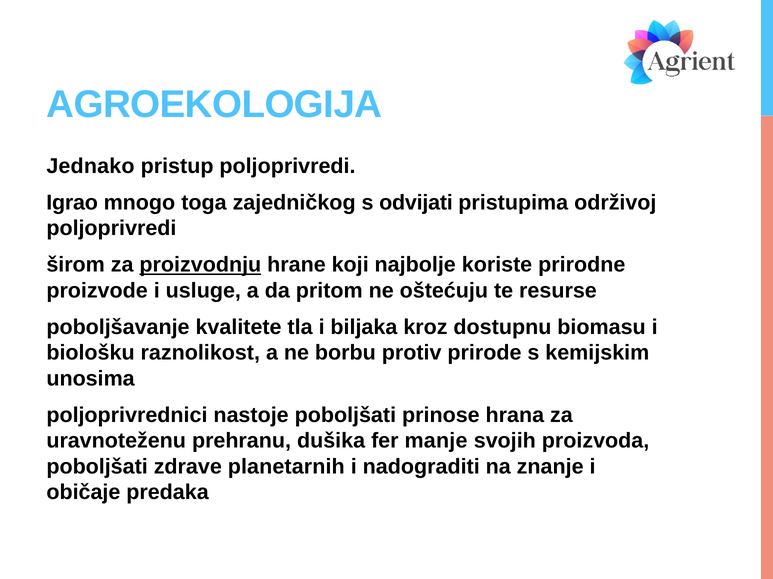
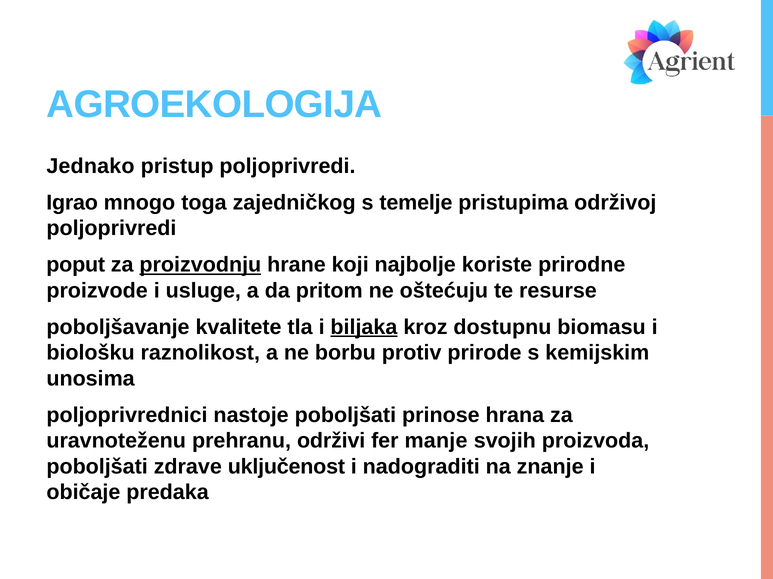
odvijati: odvijati -> temelje
širom: širom -> poput
biljaka underline: none -> present
dušika: dušika -> održivi
planetarnih: planetarnih -> uključenost
